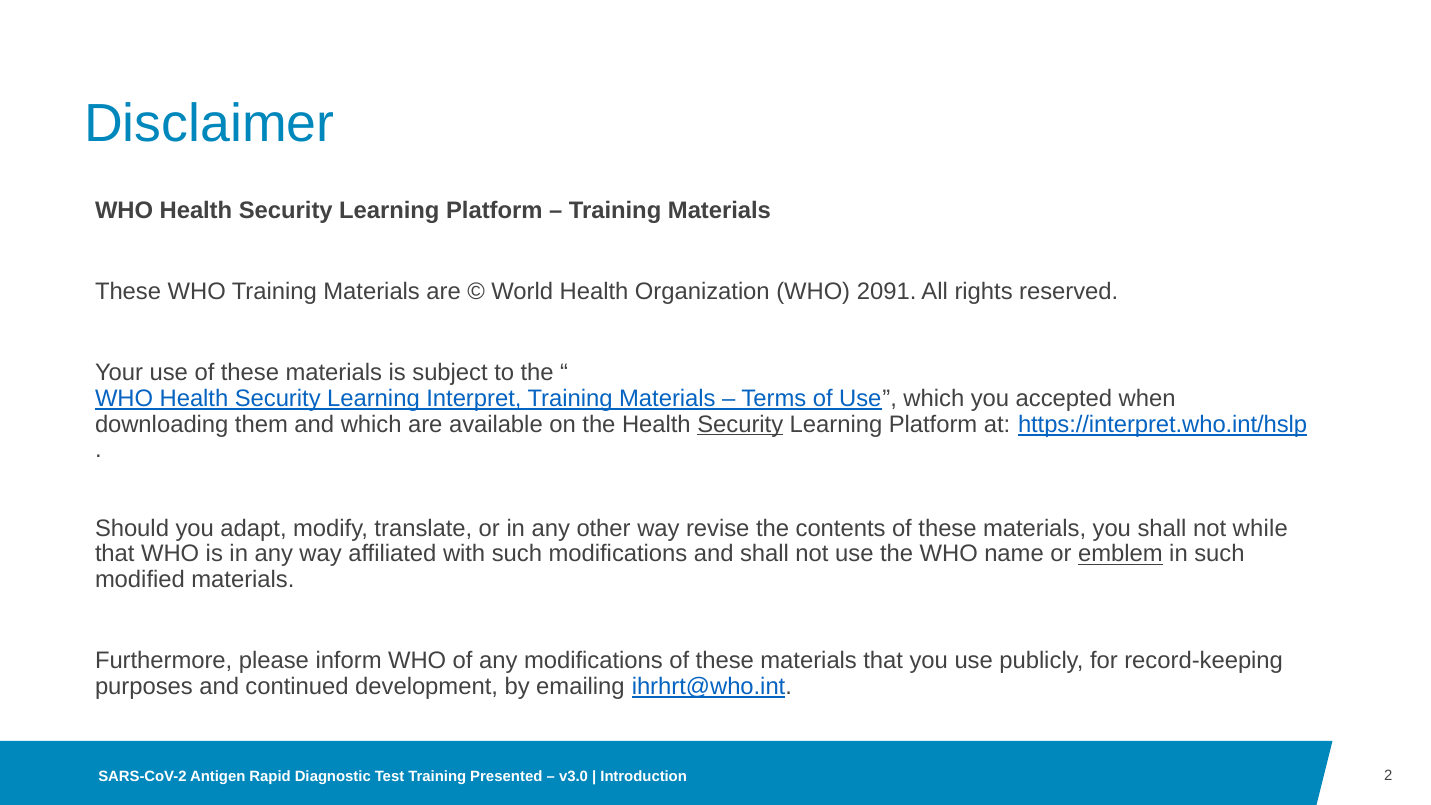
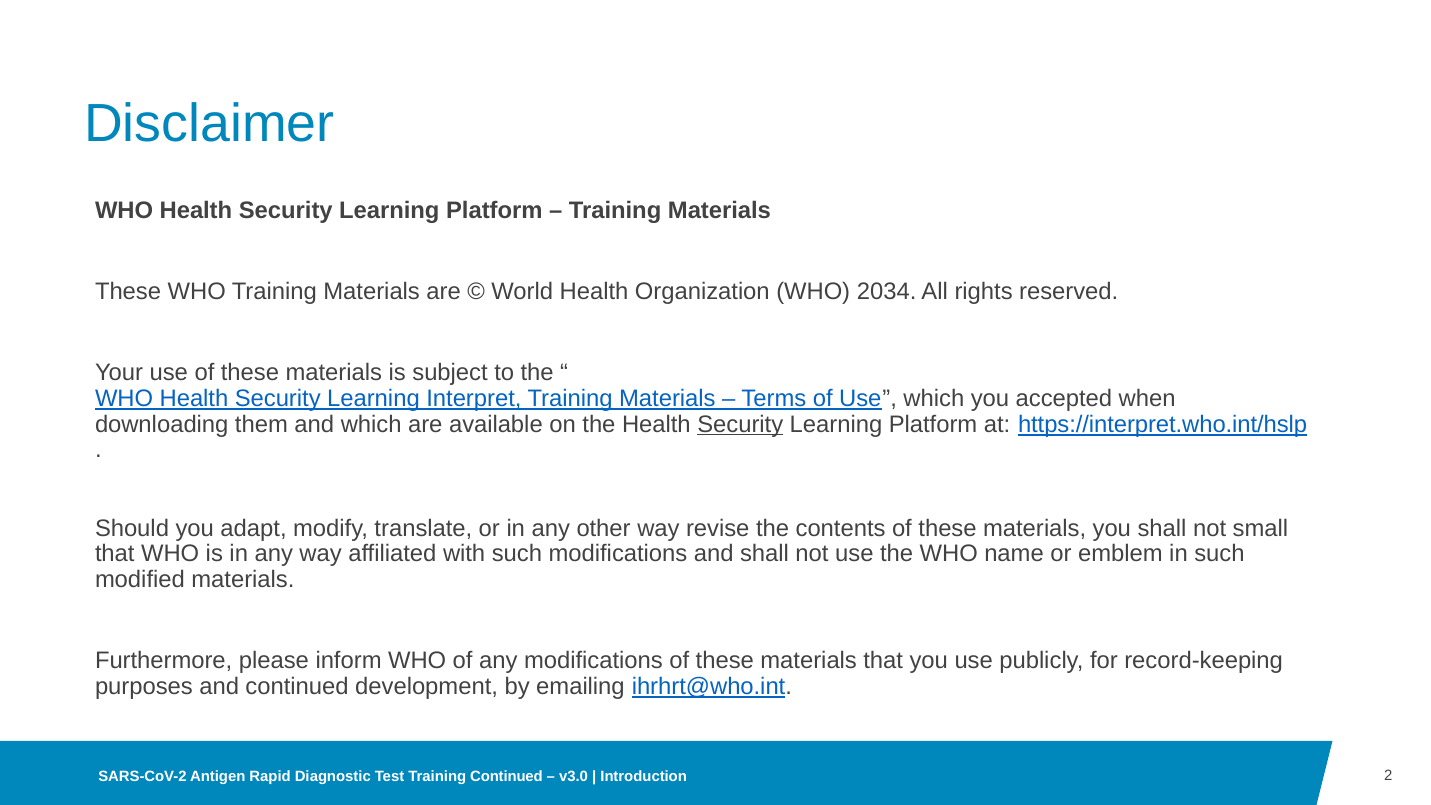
2091: 2091 -> 2034
while: while -> small
emblem underline: present -> none
Training Presented: Presented -> Continued
